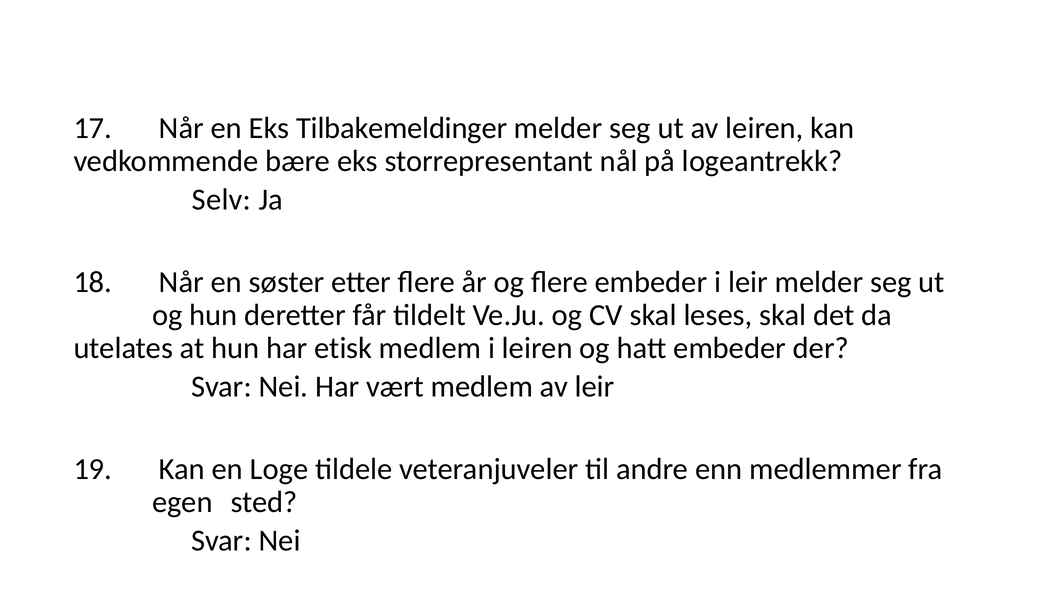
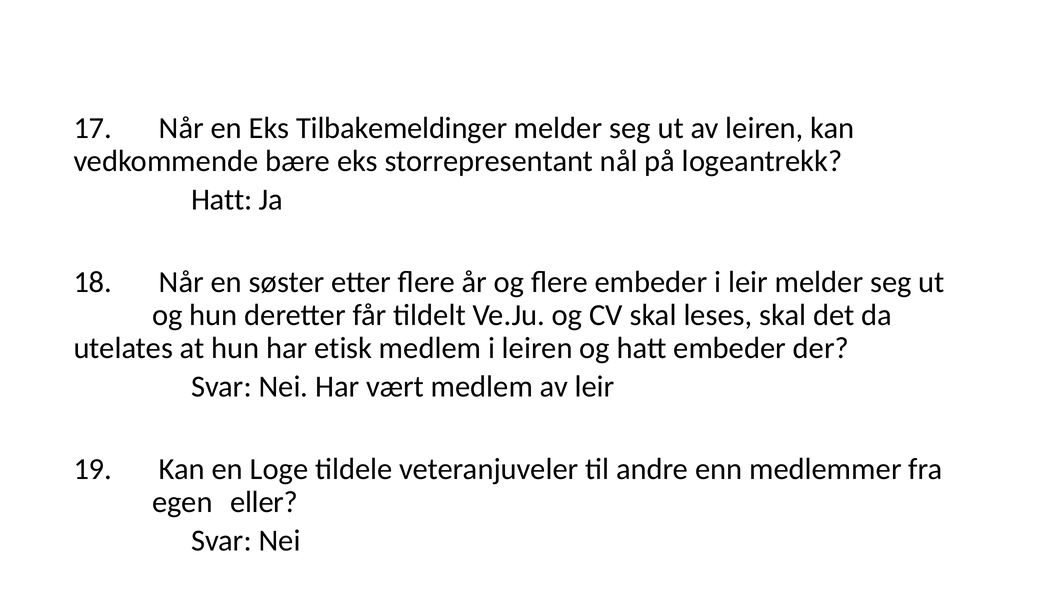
Selv at (221, 199): Selv -> Hatt
sted: sted -> eller
